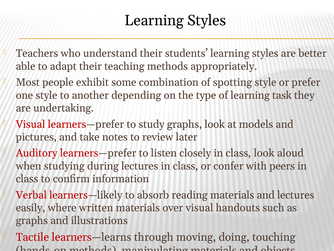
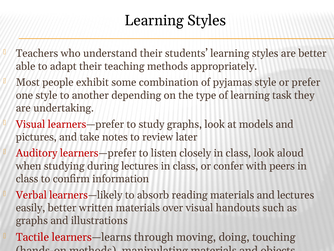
spotting: spotting -> pyjamas
easily where: where -> better
